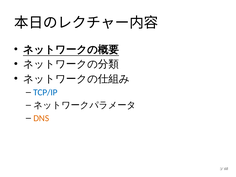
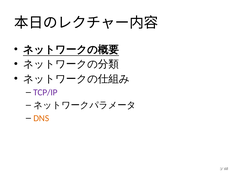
TCP/IP colour: blue -> purple
